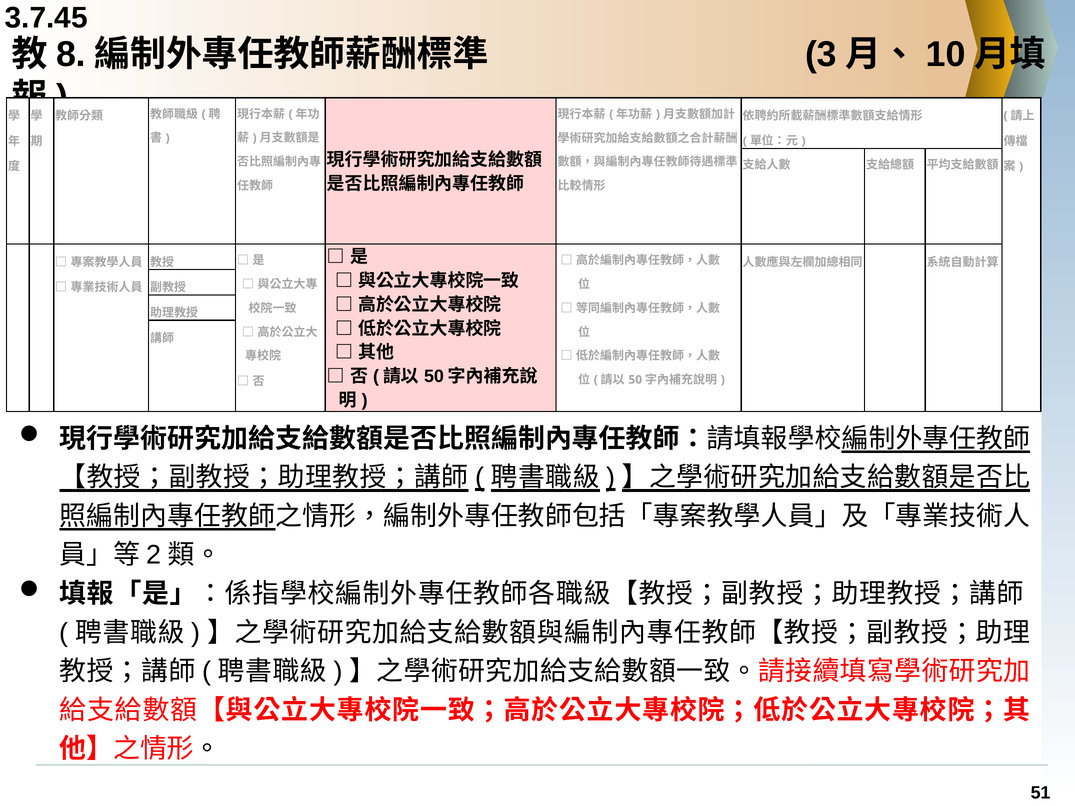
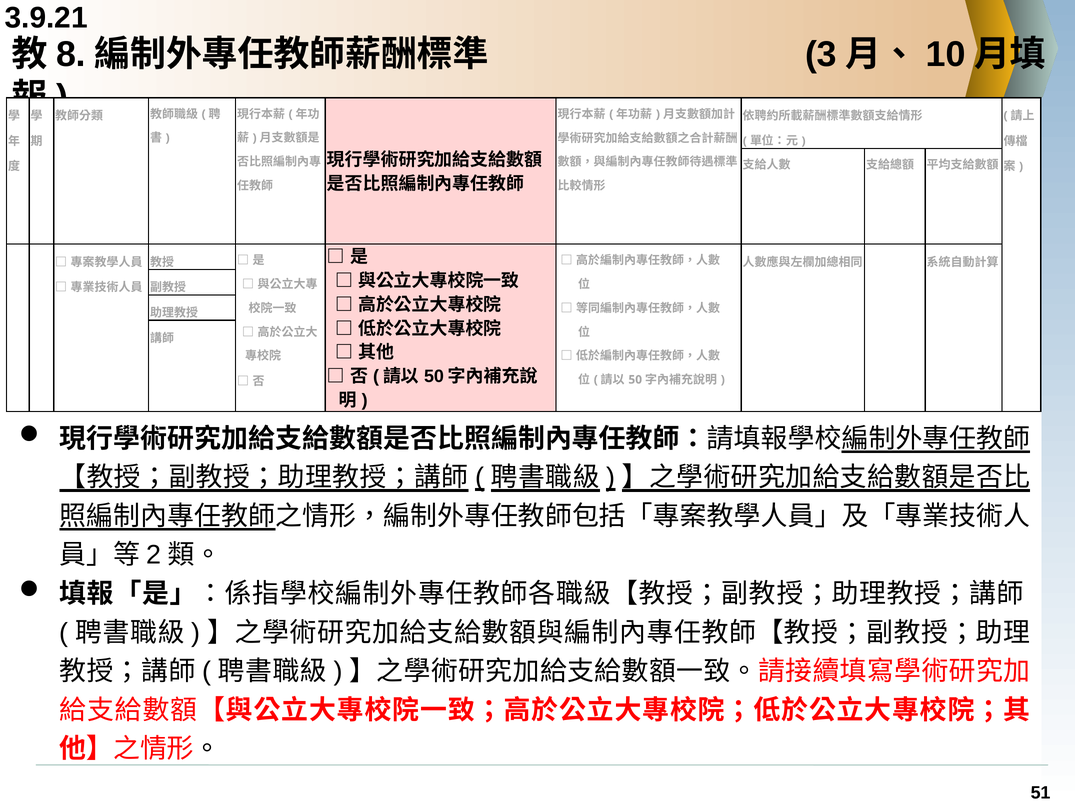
3.7.45: 3.7.45 -> 3.9.21
